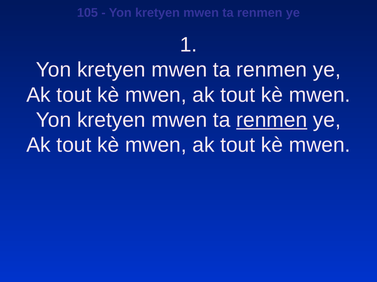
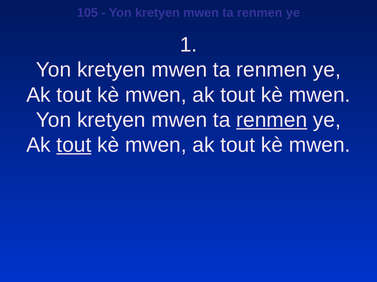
tout at (74, 145) underline: none -> present
